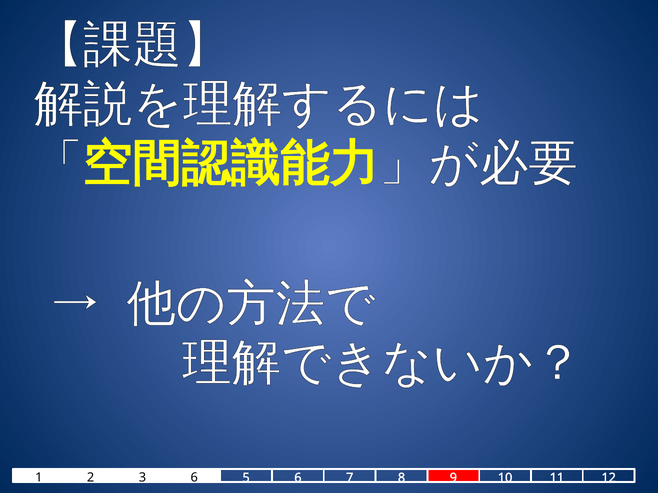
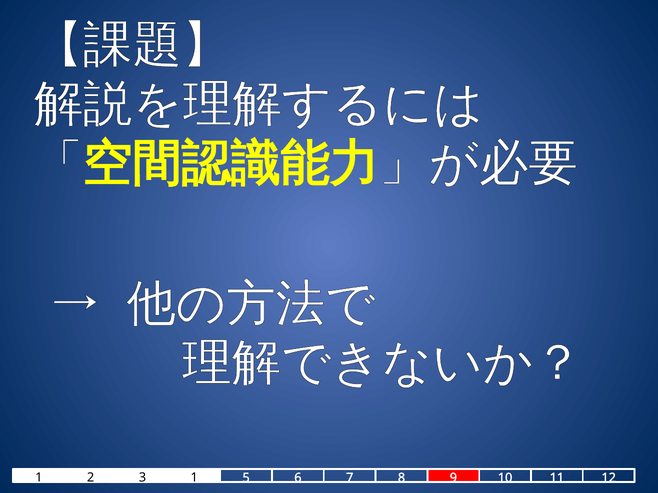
3 6: 6 -> 1
